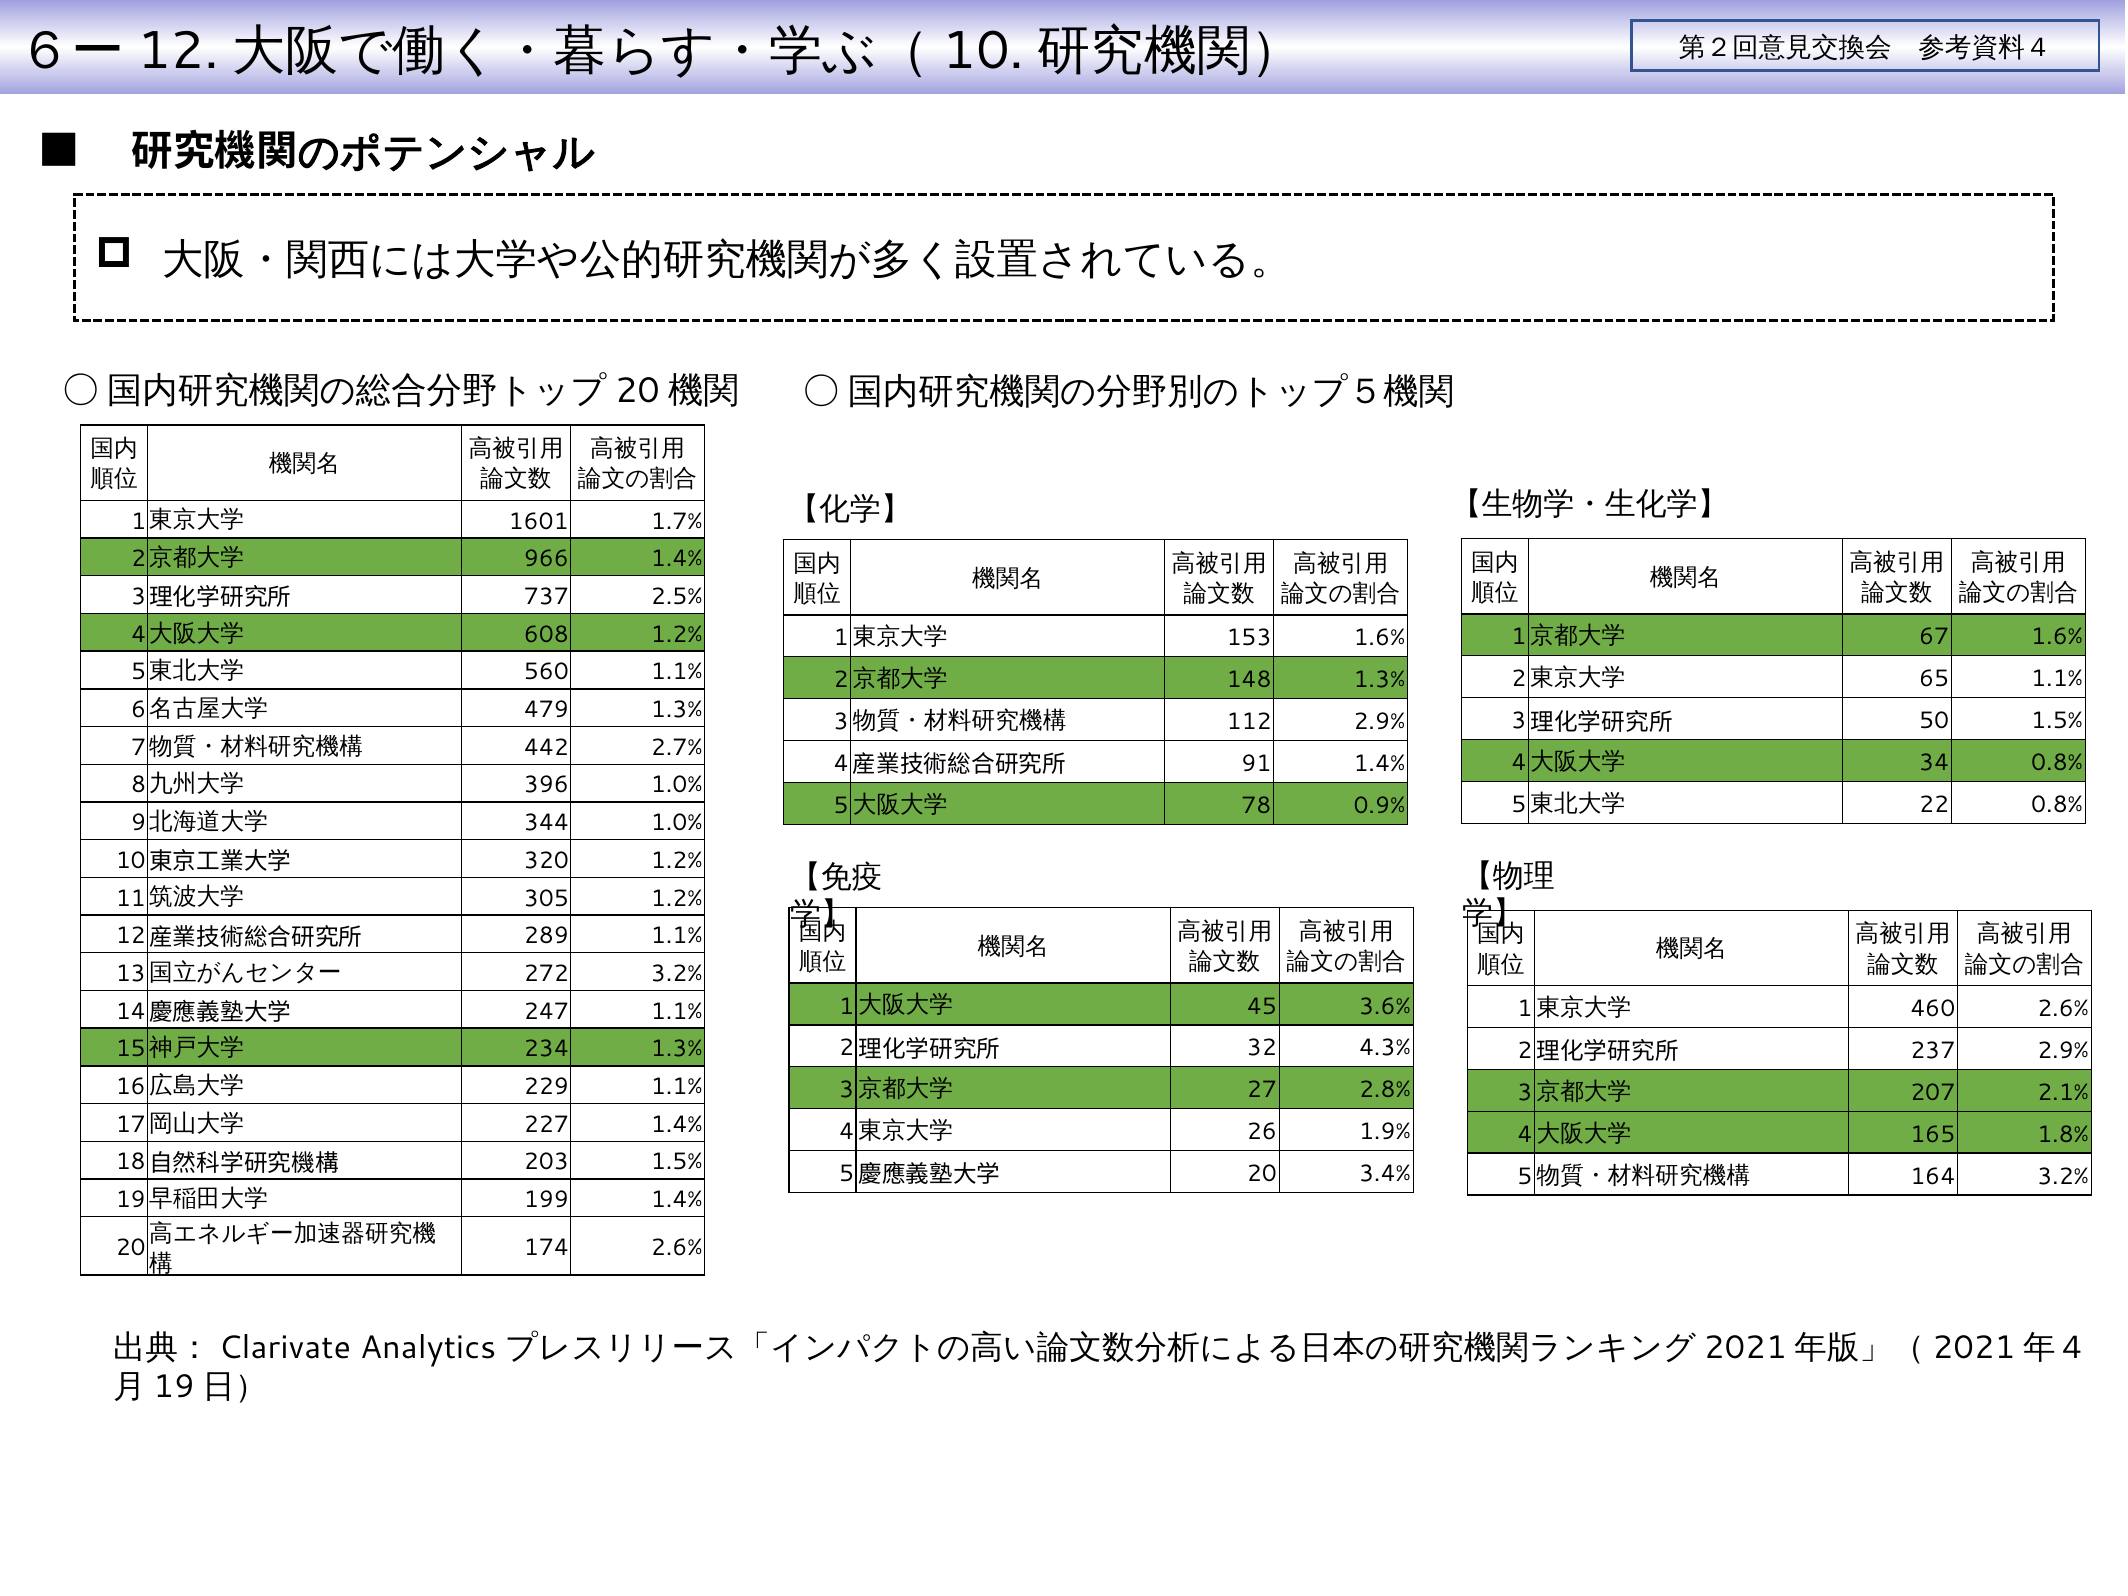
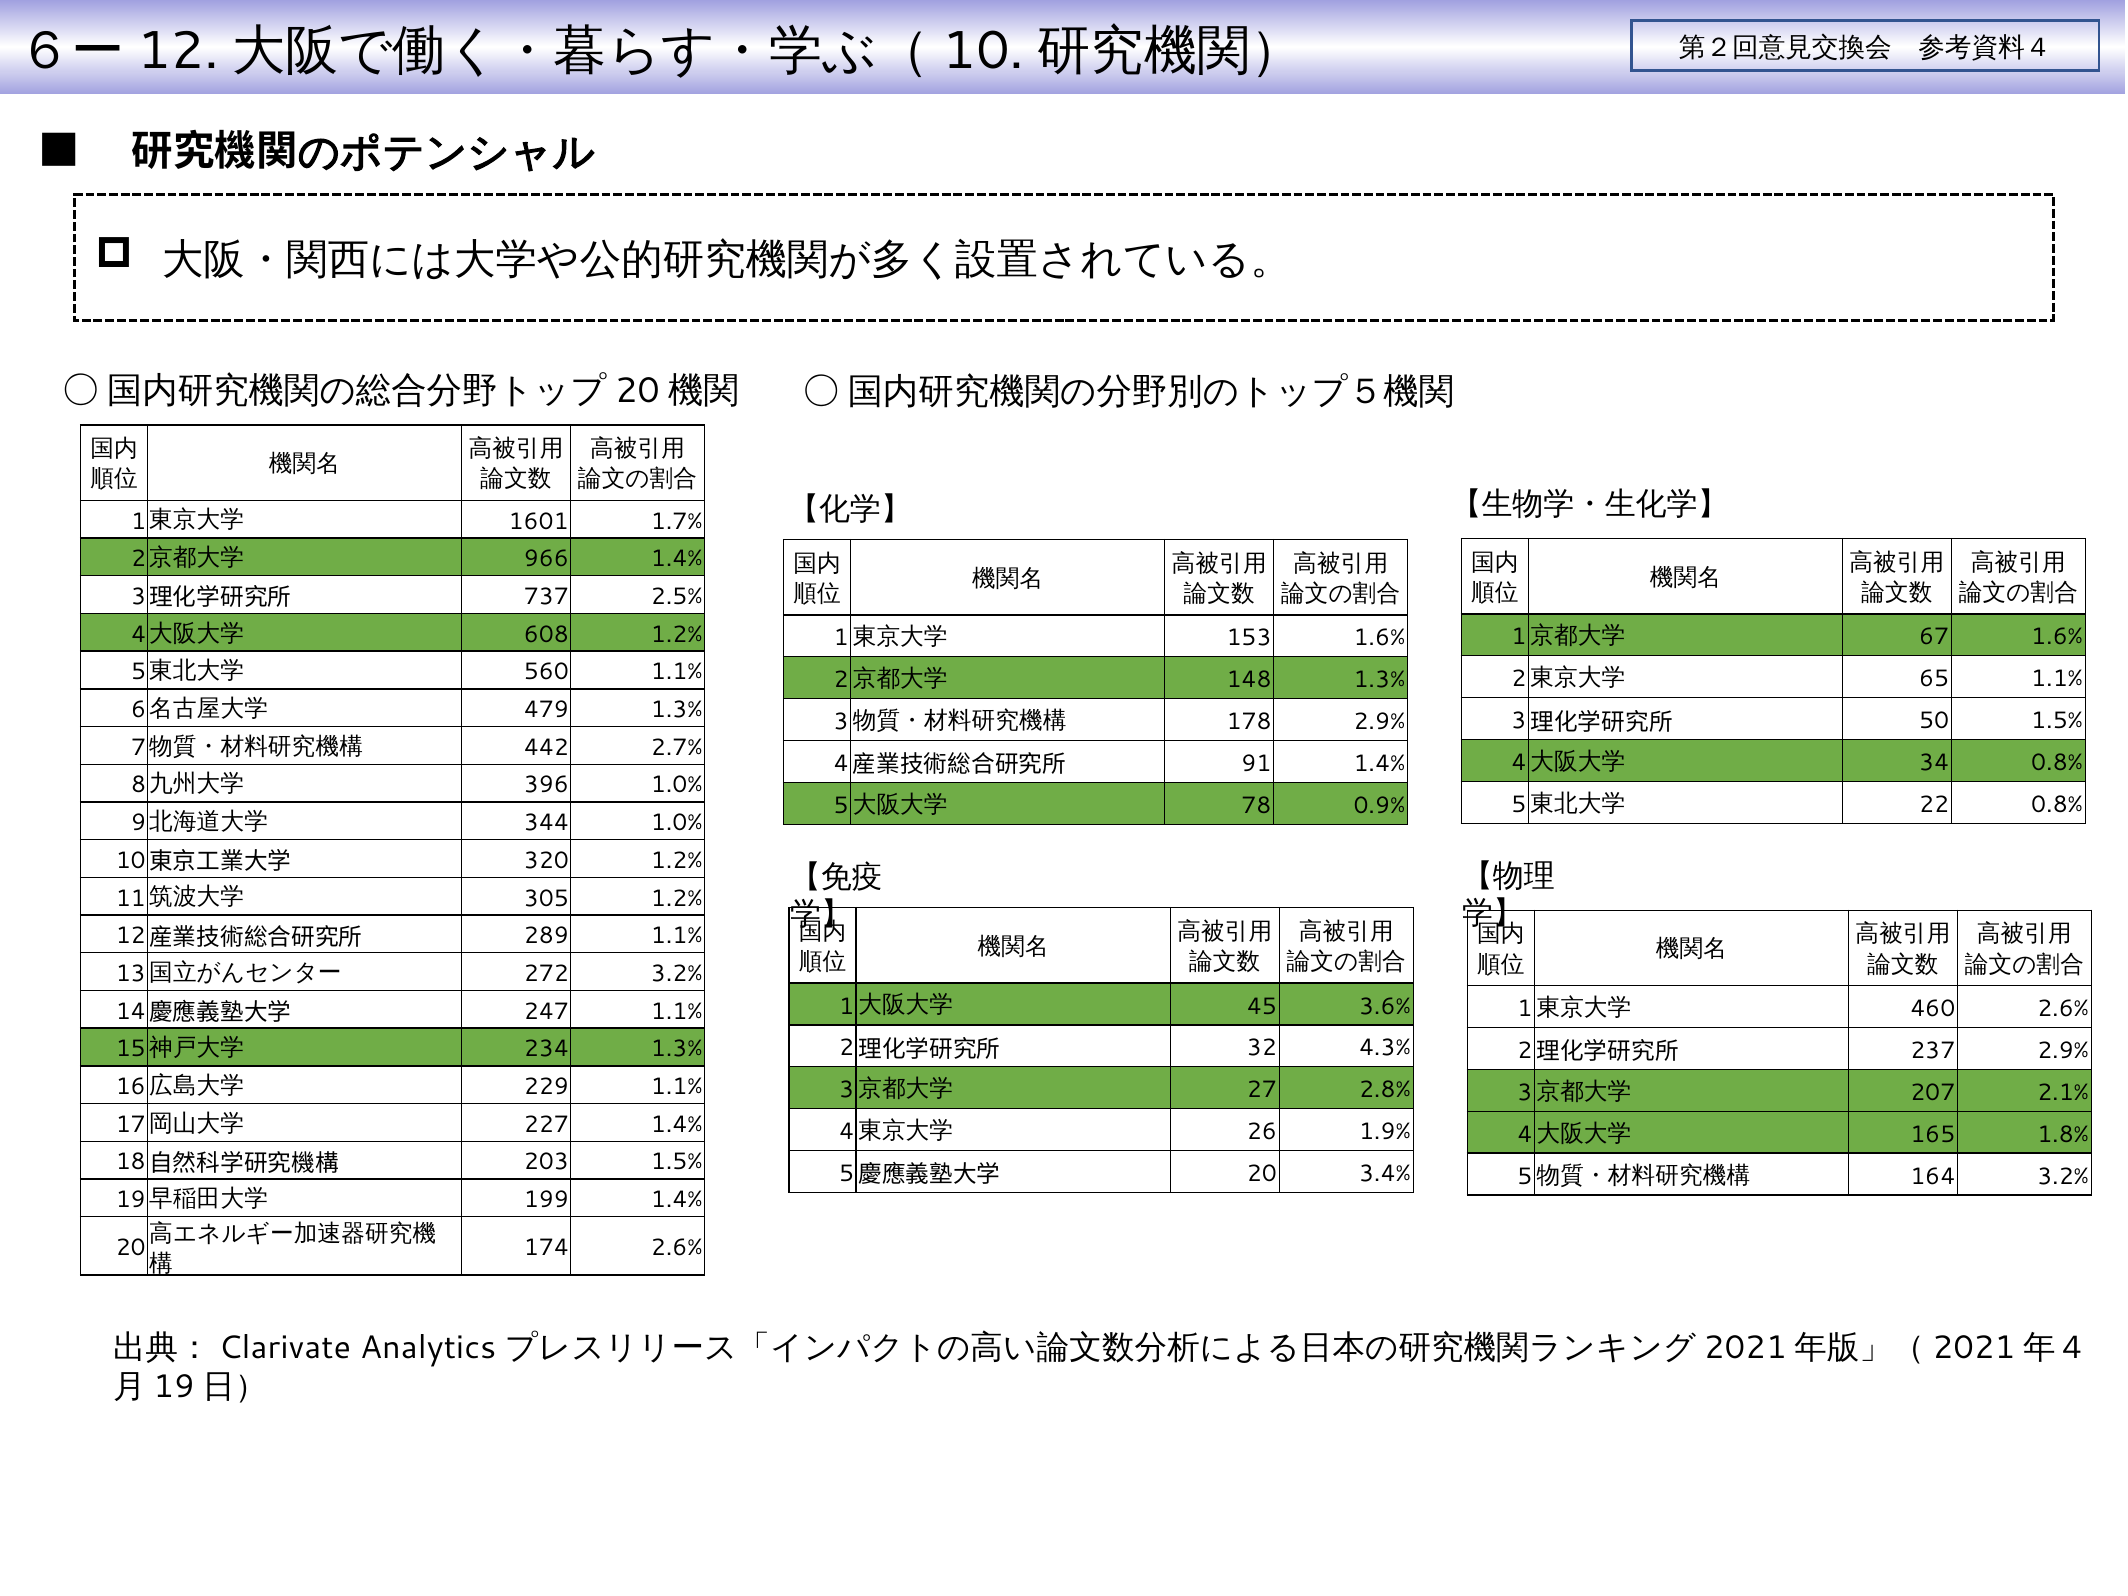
112: 112 -> 178
